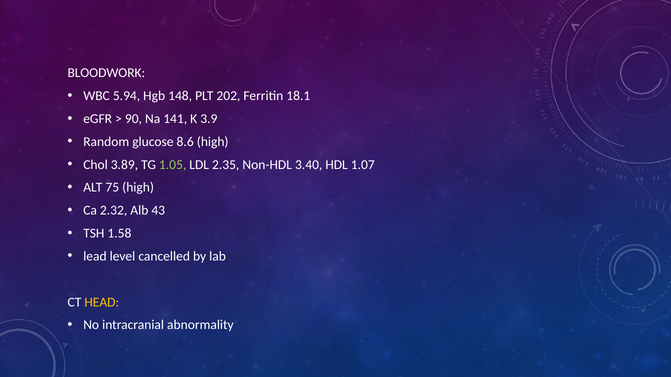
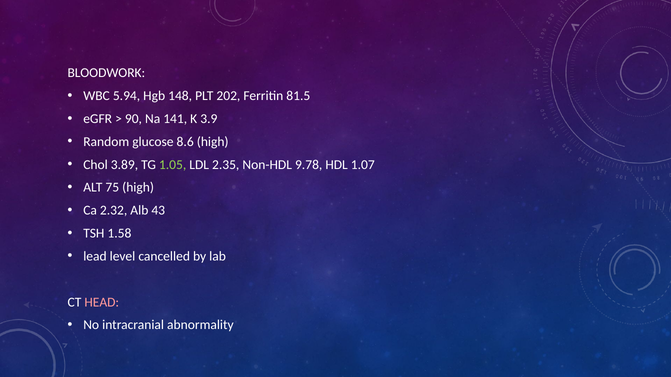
18.1: 18.1 -> 81.5
3.40: 3.40 -> 9.78
HEAD colour: yellow -> pink
